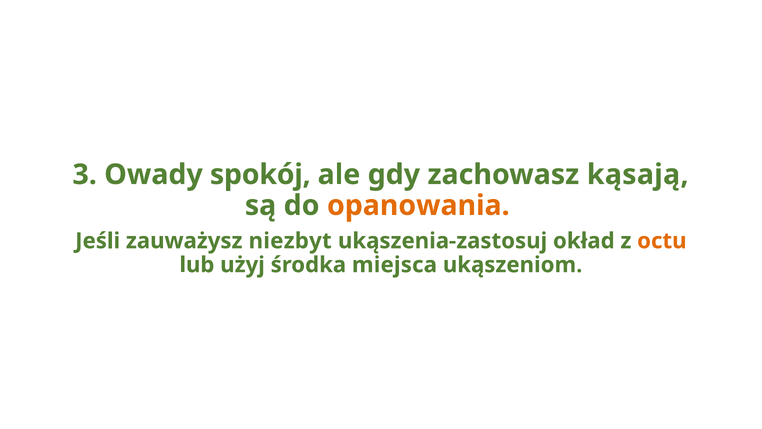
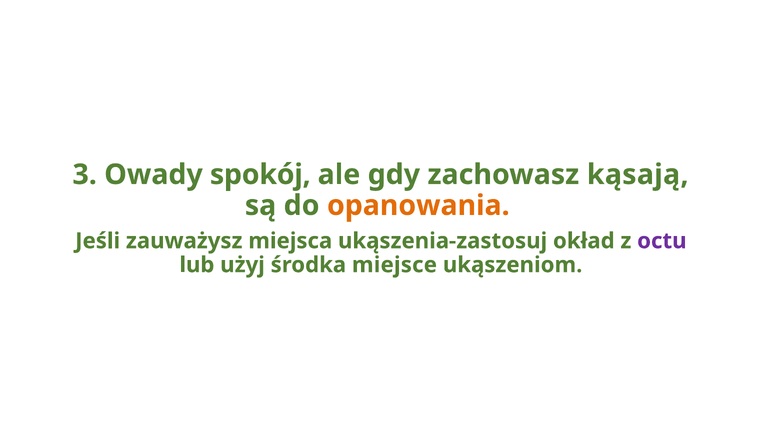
niezbyt: niezbyt -> miejsca
octu colour: orange -> purple
miejsca: miejsca -> miejsce
